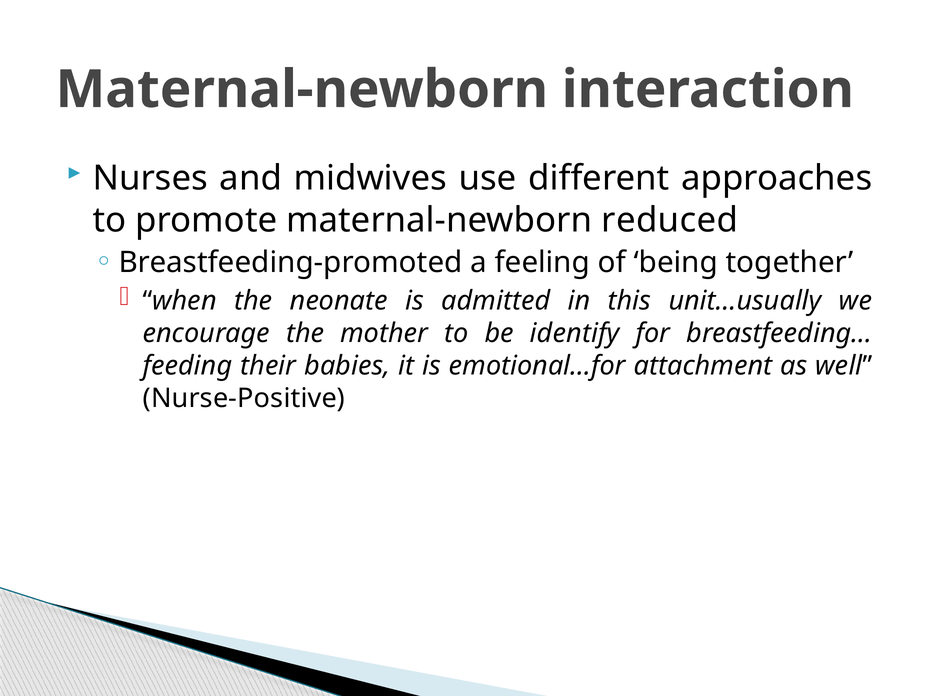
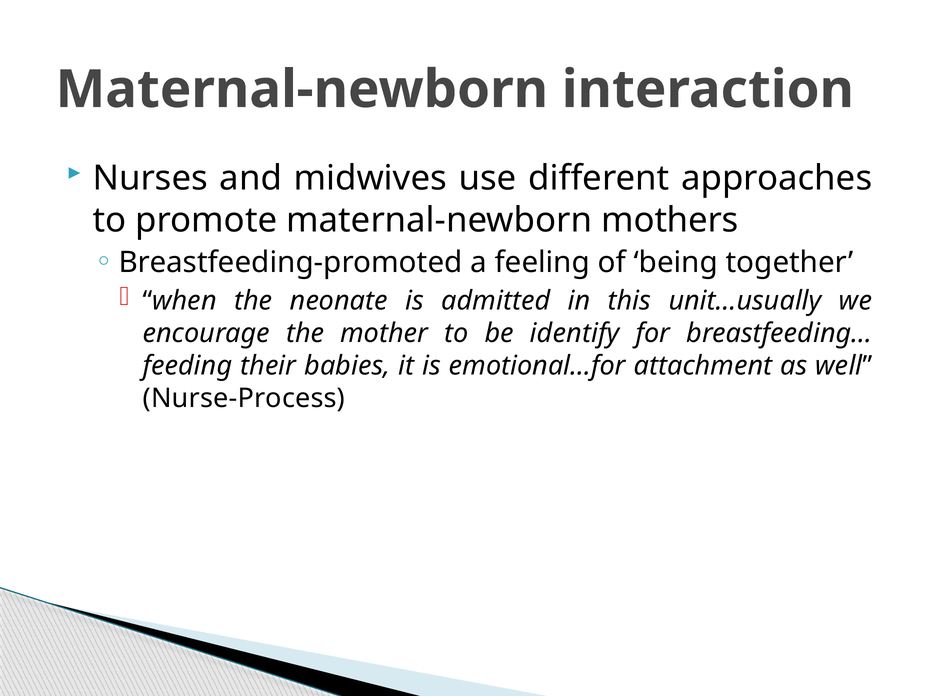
reduced: reduced -> mothers
Nurse-Positive: Nurse-Positive -> Nurse-Process
